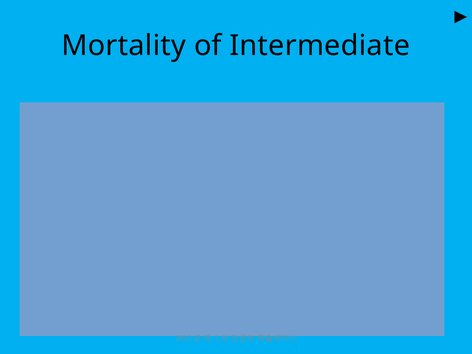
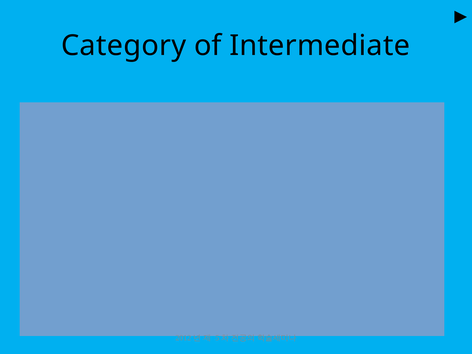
Mortality: Mortality -> Category
